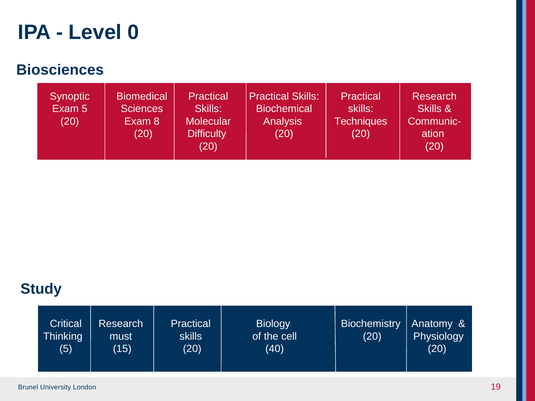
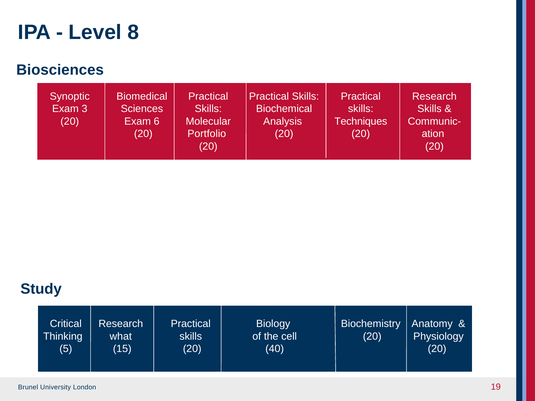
0: 0 -> 8
Exam 5: 5 -> 3
8: 8 -> 6
Difficulty: Difficulty -> Portfolio
must: must -> what
